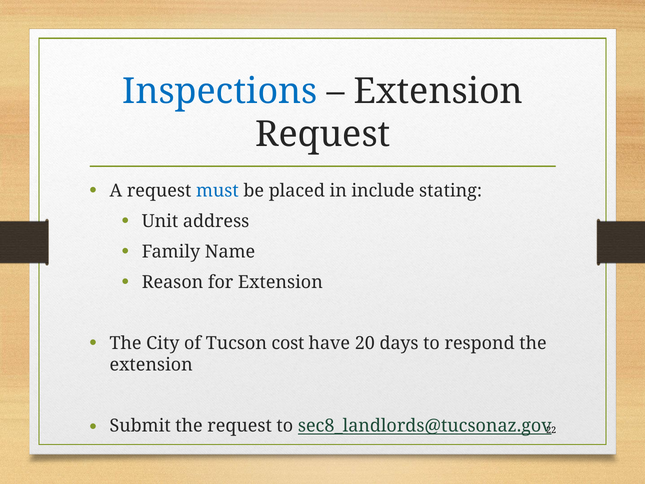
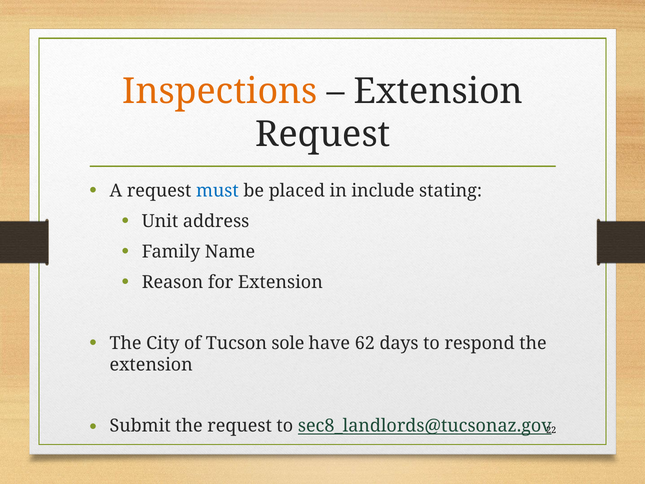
Inspections colour: blue -> orange
cost: cost -> sole
20: 20 -> 62
